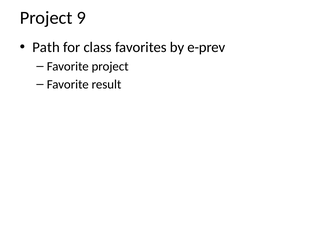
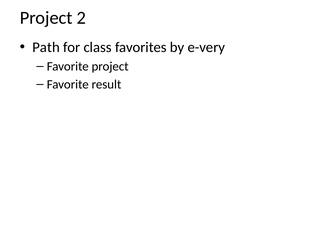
9: 9 -> 2
e-prev: e-prev -> e-very
